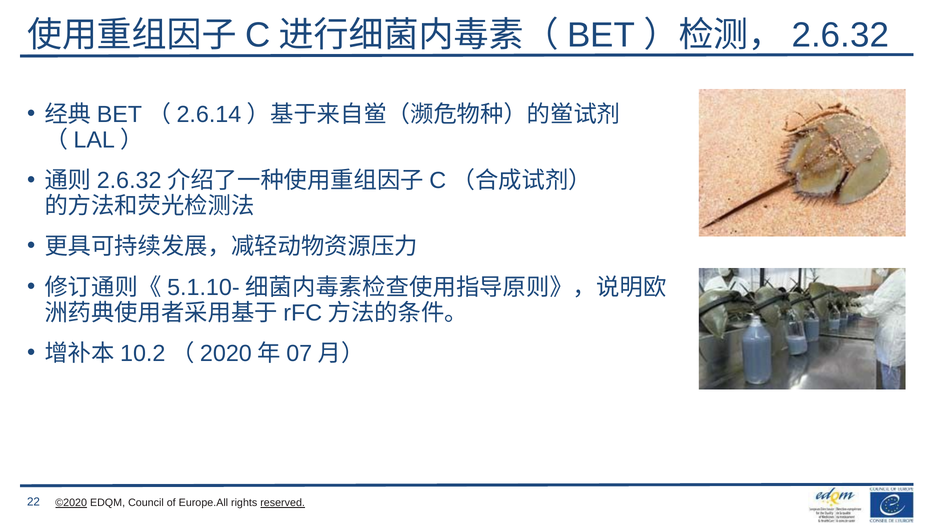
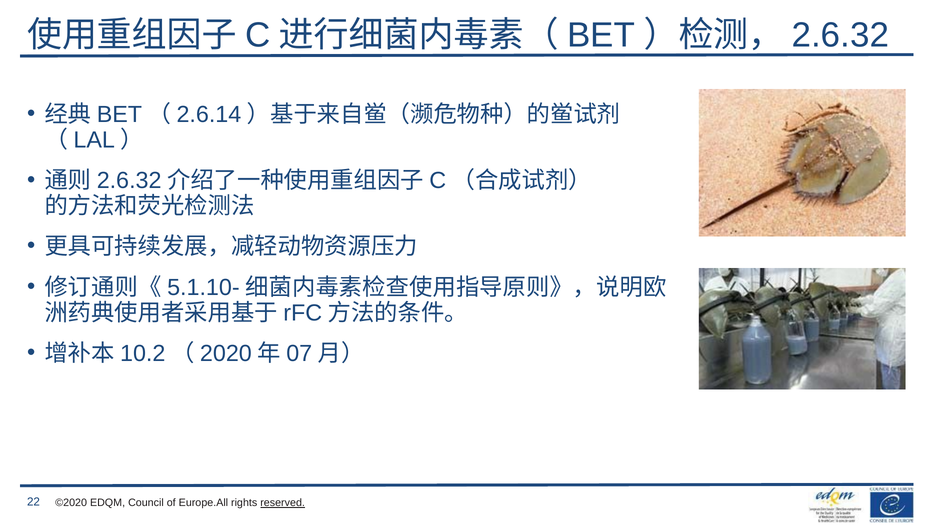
©2020 underline: present -> none
